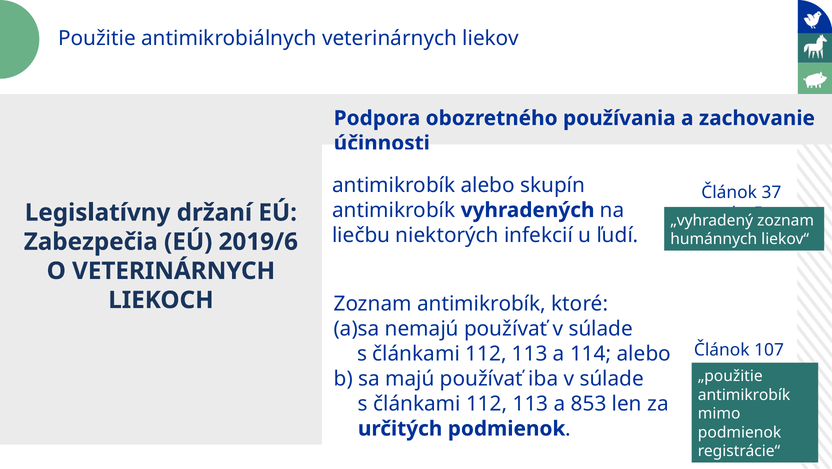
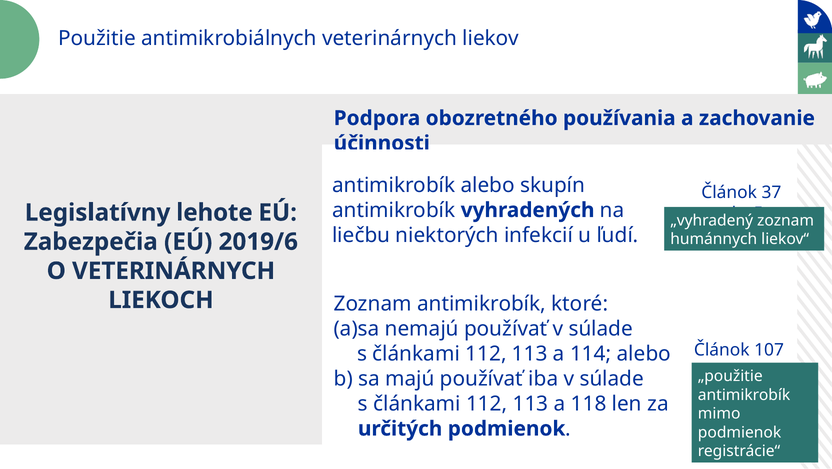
držaní: držaní -> lehote
853: 853 -> 118
